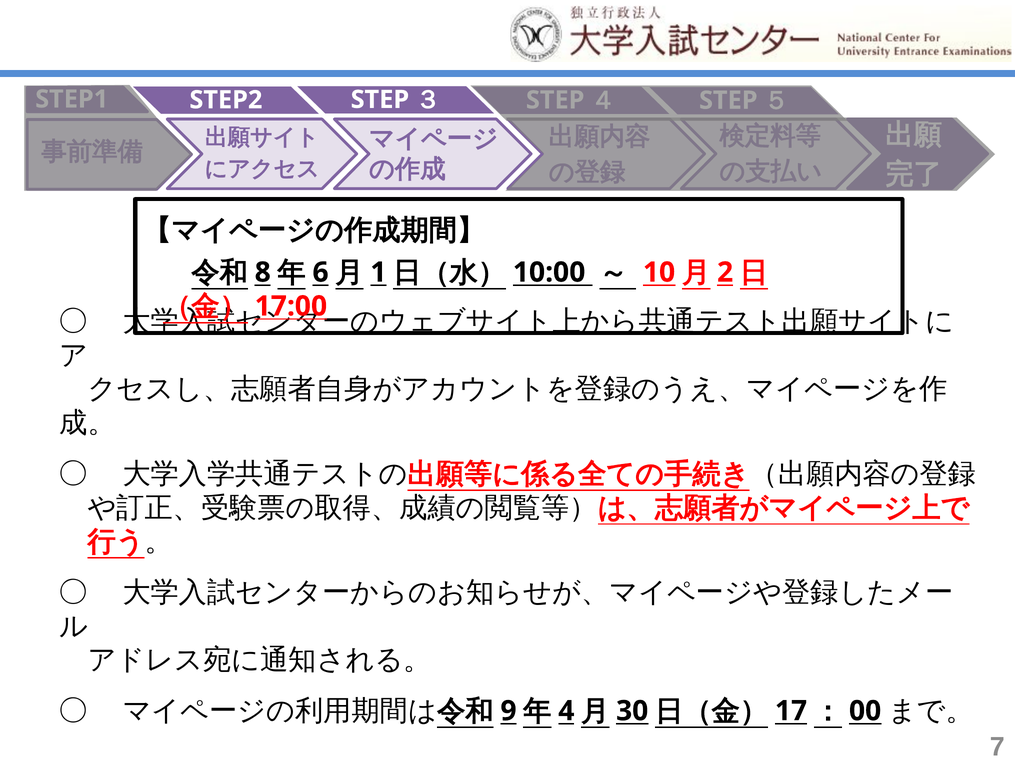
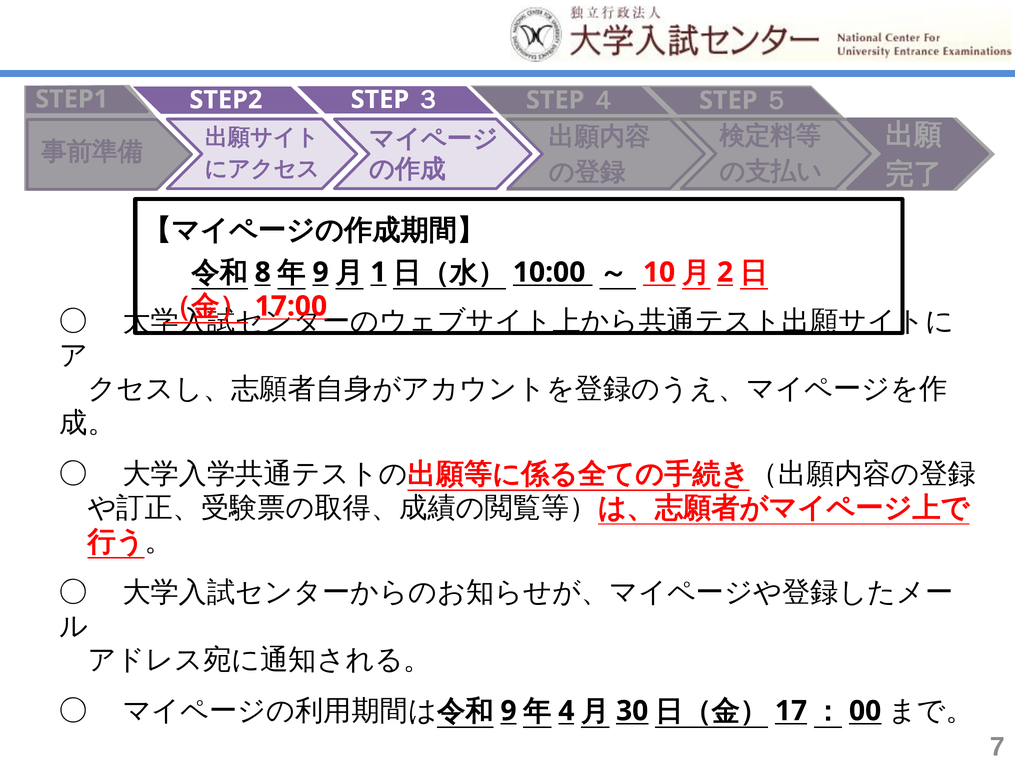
6 at (321, 272): 6 -> 9
